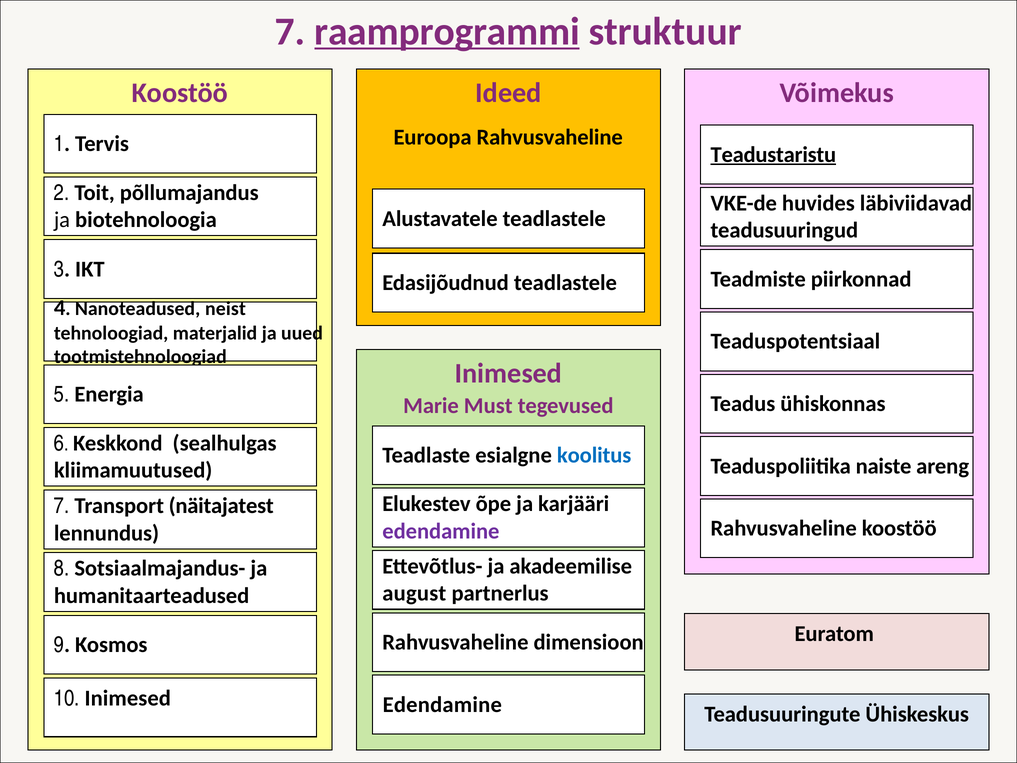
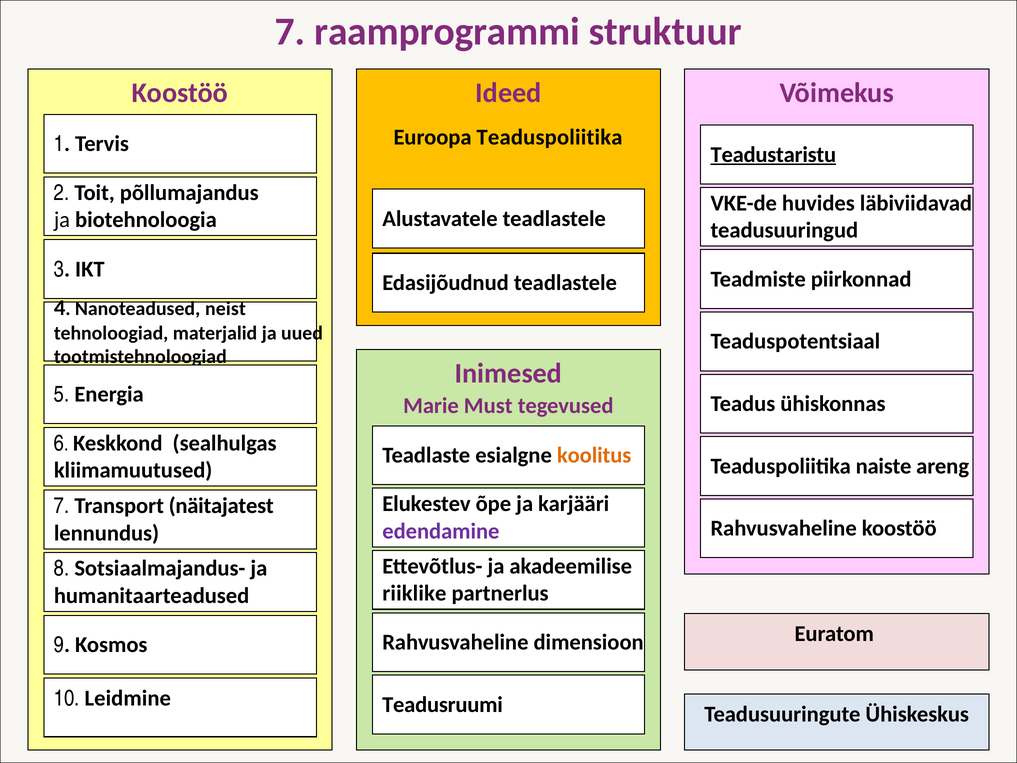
raamprogrammi underline: present -> none
Euroopa Rahvusvaheline: Rahvusvaheline -> Teaduspoliitika
koolitus colour: blue -> orange
august: august -> riiklike
10 Inimesed: Inimesed -> Leidmine
Edendamine at (442, 704): Edendamine -> Teadusruumi
